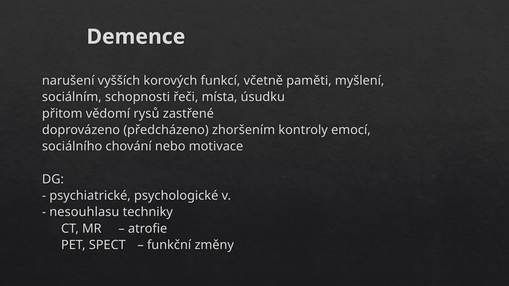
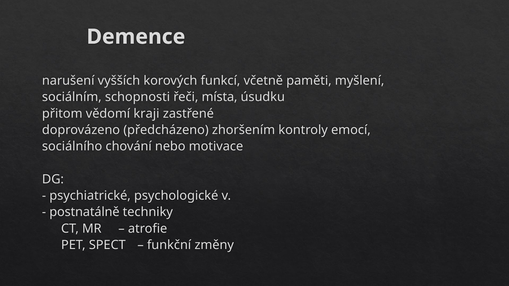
rysů: rysů -> kraji
nesouhlasu: nesouhlasu -> postnatálně
